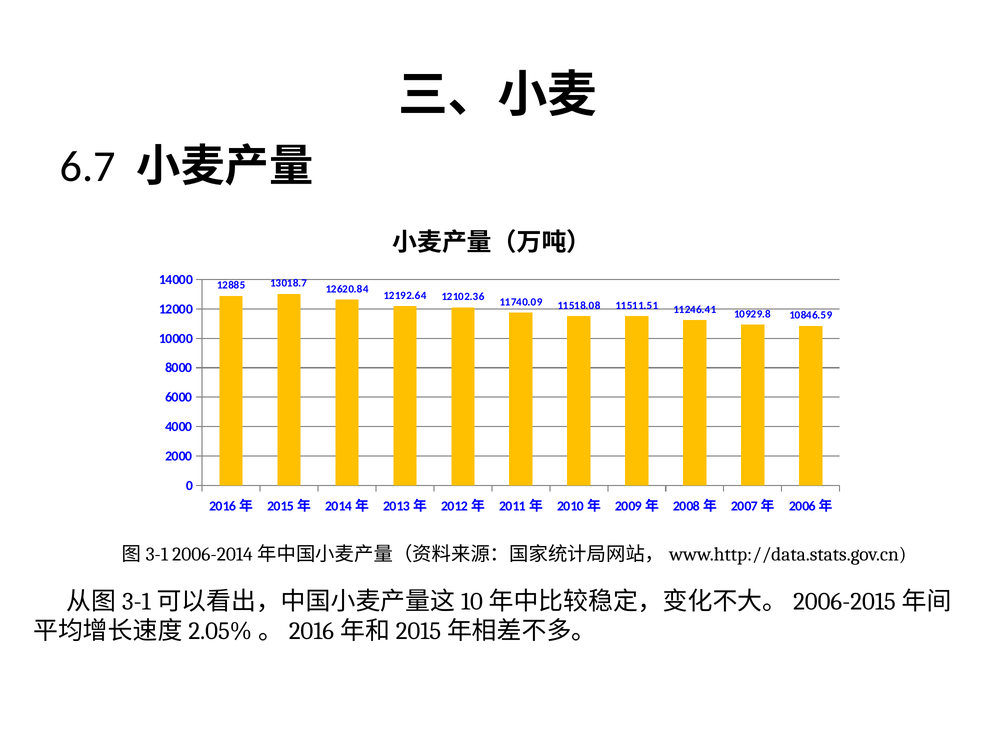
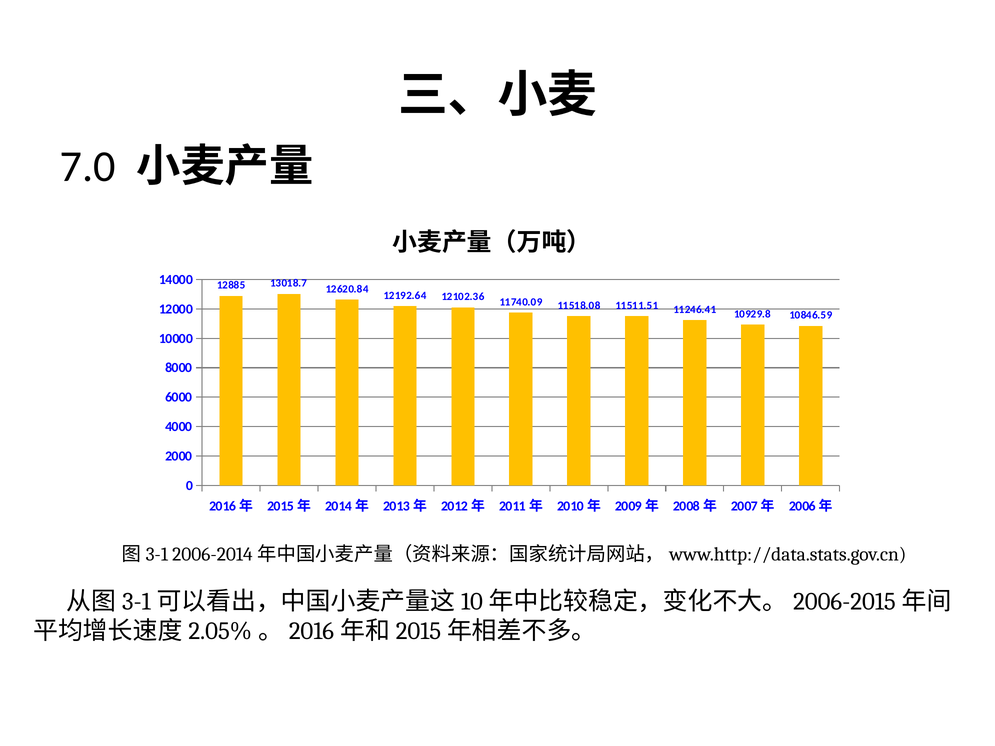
6.7: 6.7 -> 7.0
